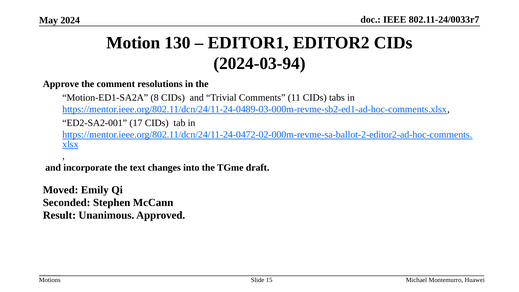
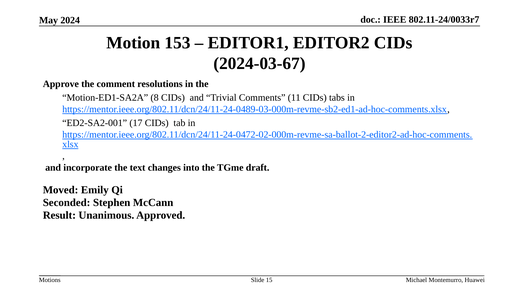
130: 130 -> 153
2024-03-94: 2024-03-94 -> 2024-03-67
